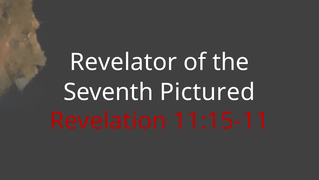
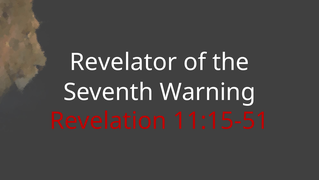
Pictured: Pictured -> Warning
11:15-11: 11:15-11 -> 11:15-51
